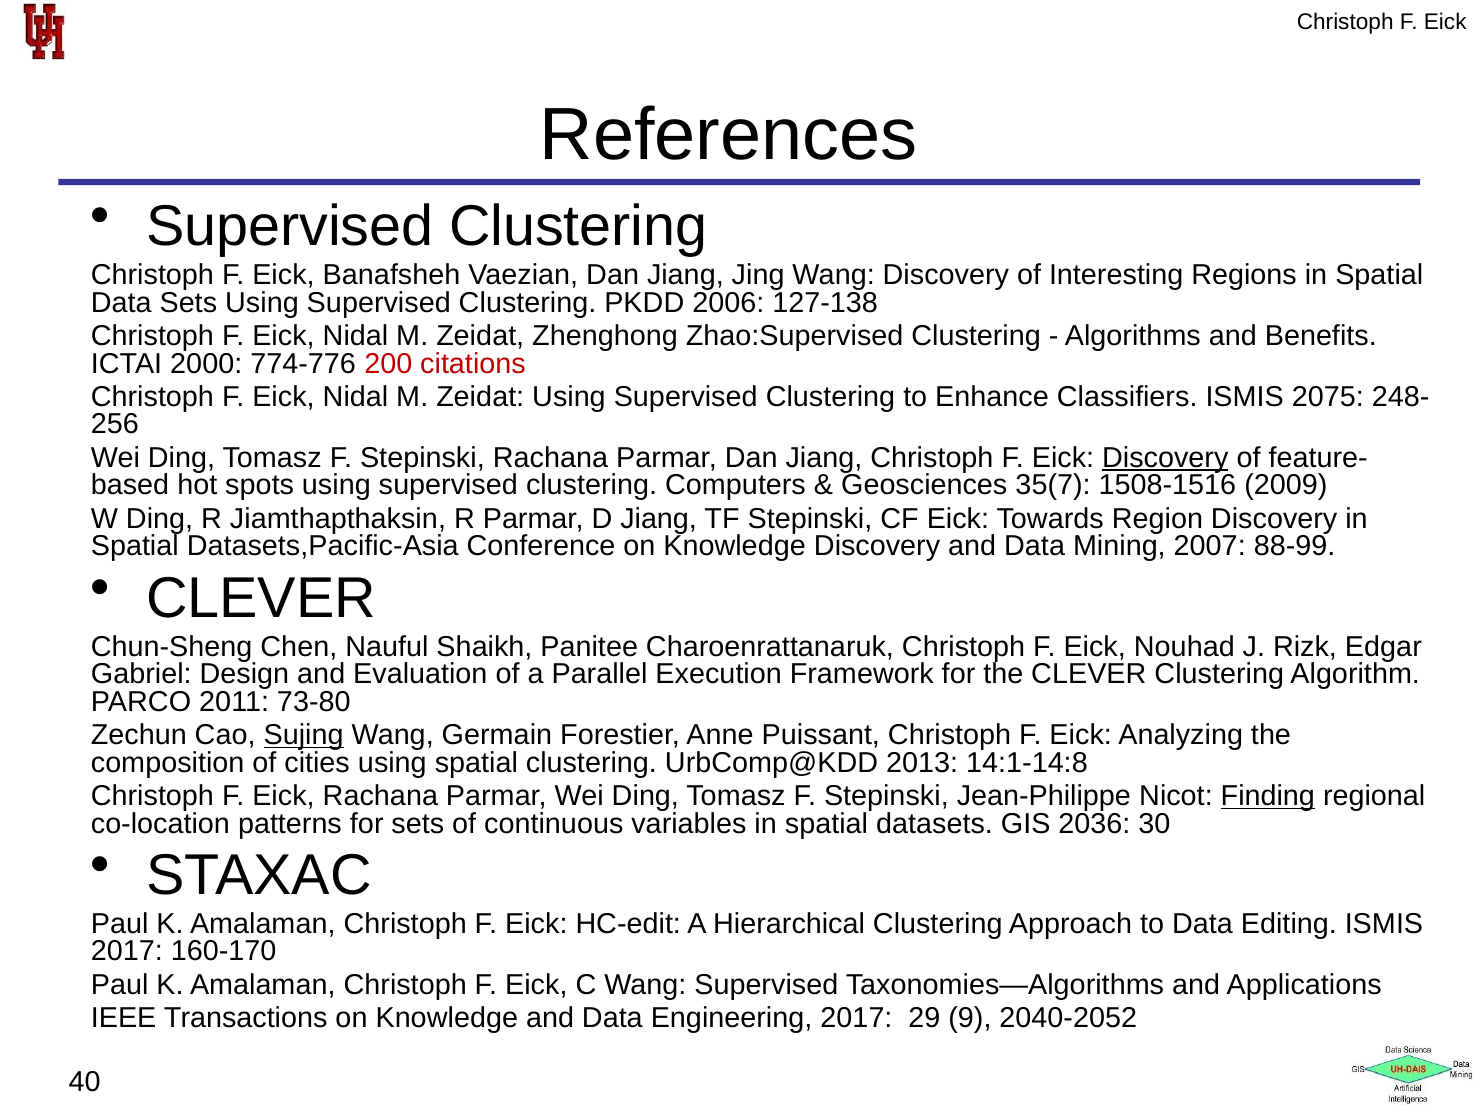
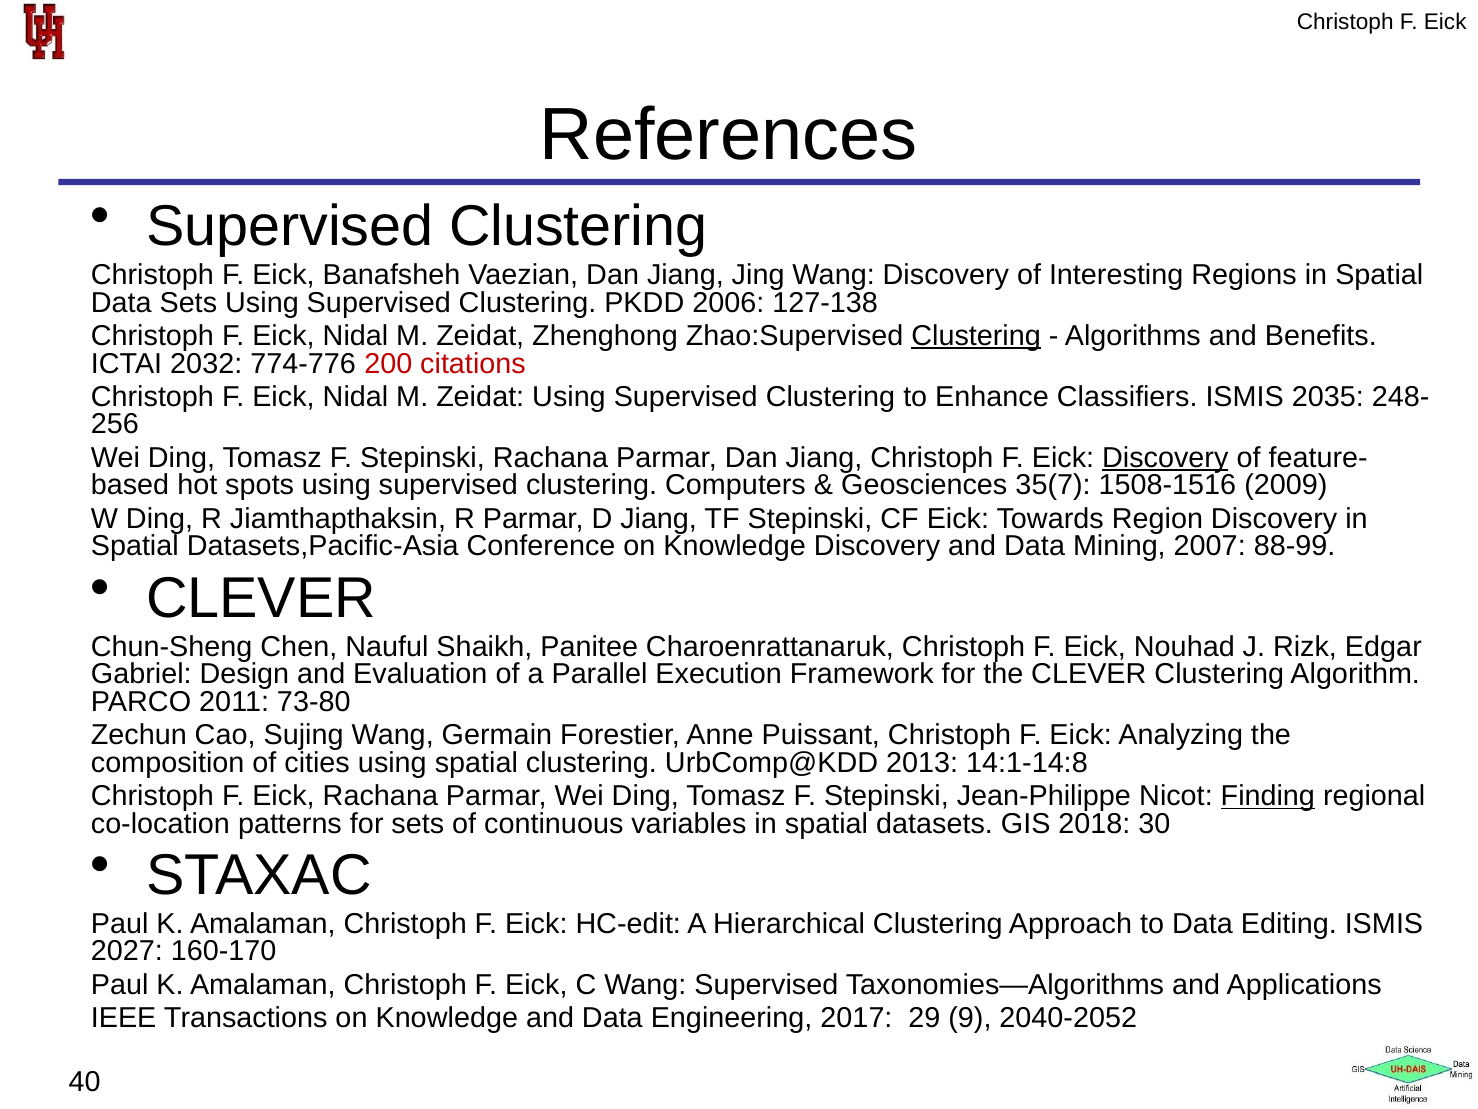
Clustering at (976, 336) underline: none -> present
2000: 2000 -> 2032
2075: 2075 -> 2035
Sujing underline: present -> none
2036: 2036 -> 2018
2017 at (127, 951): 2017 -> 2027
